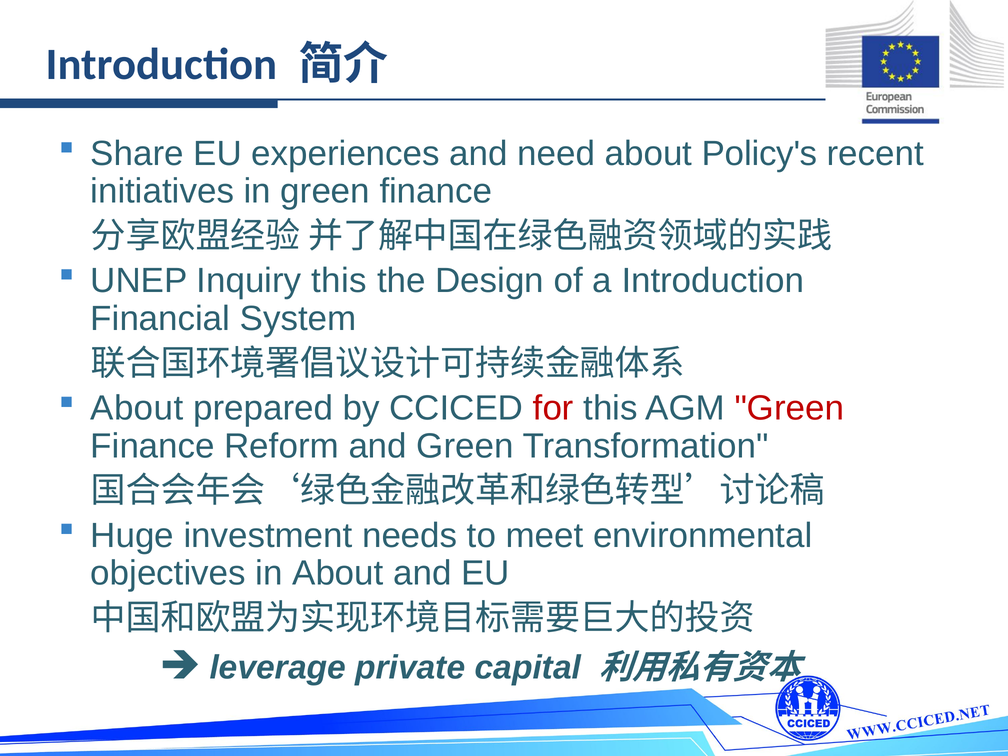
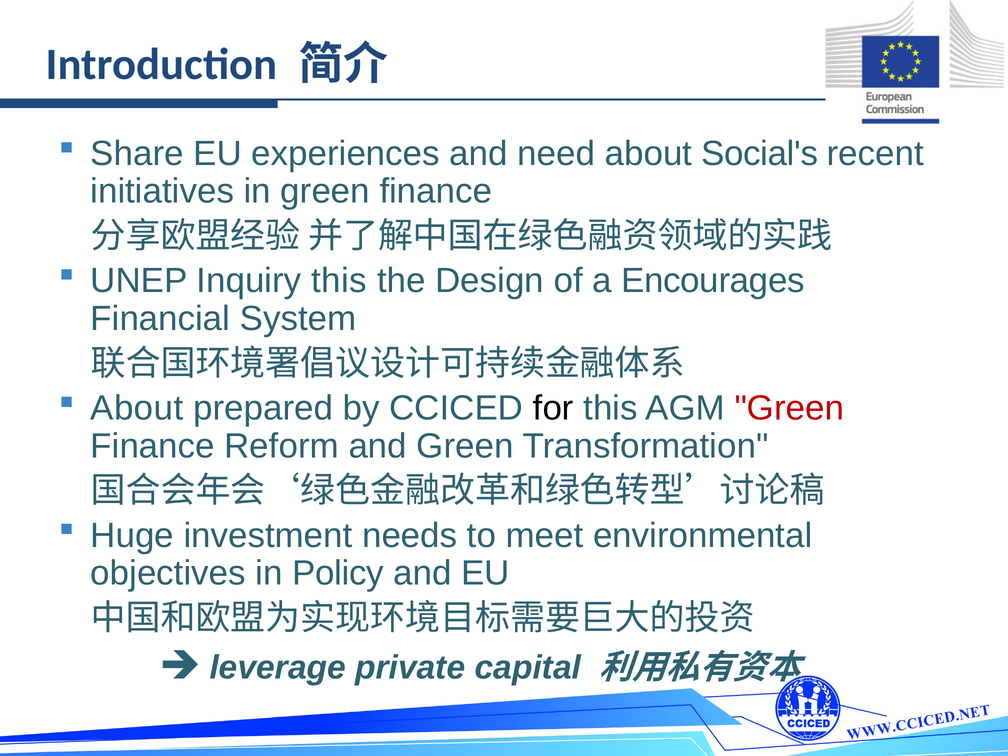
Policy's: Policy's -> Social's
a Introduction: Introduction -> Encourages
for colour: red -> black
in About: About -> Policy
